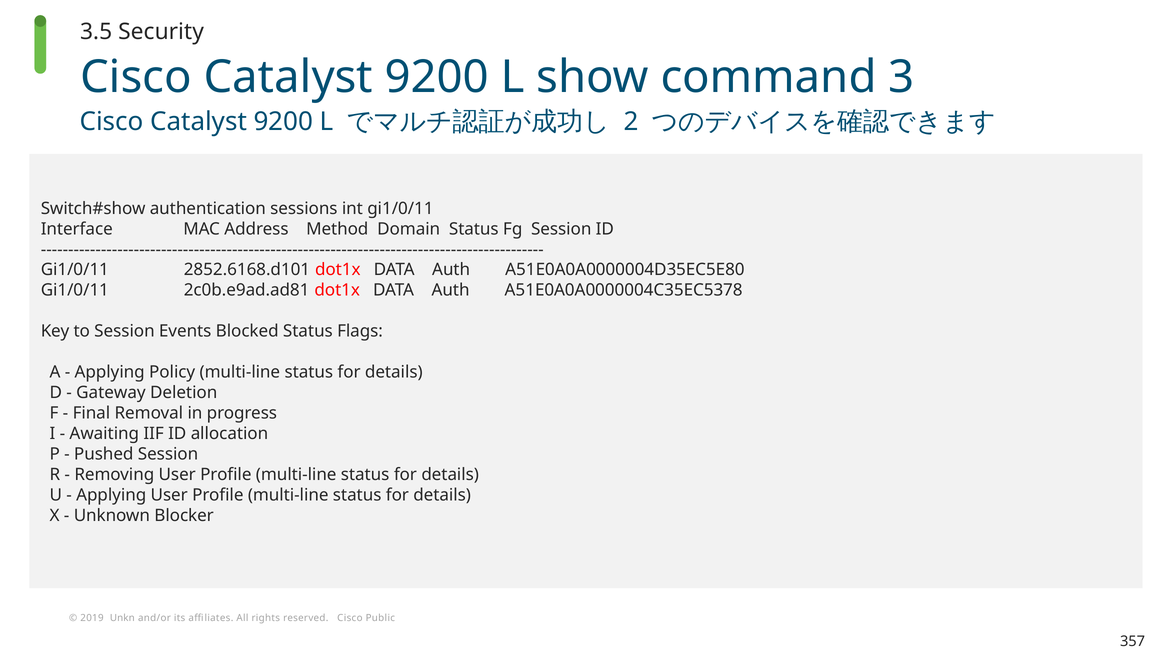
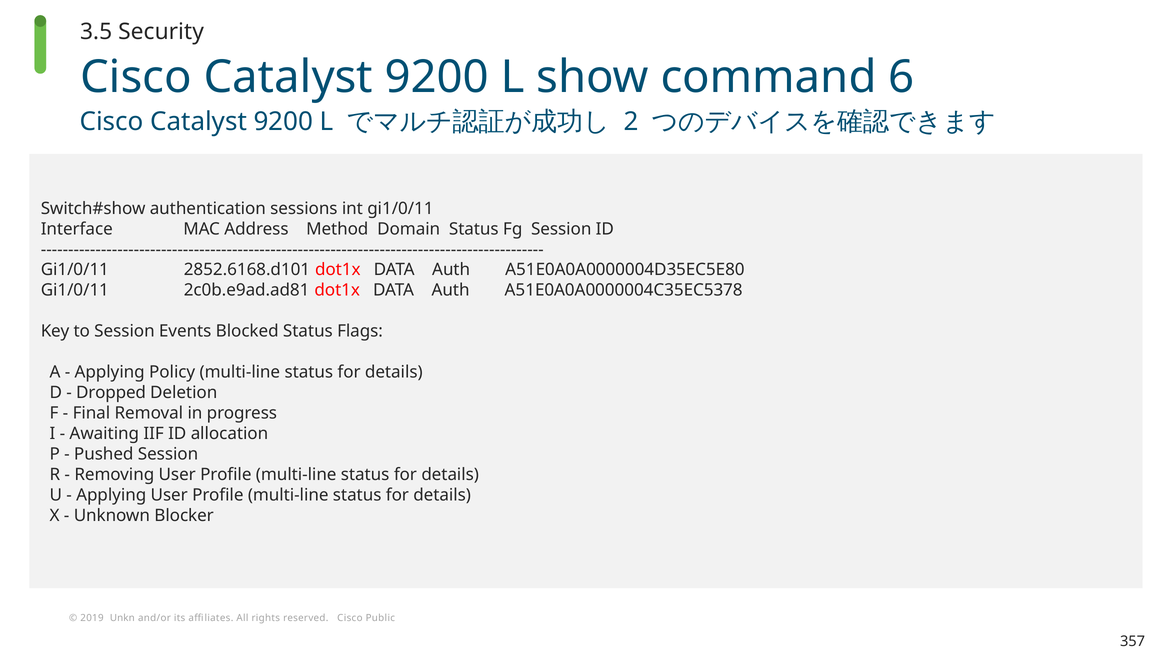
3: 3 -> 6
Gateway: Gateway -> Dropped
